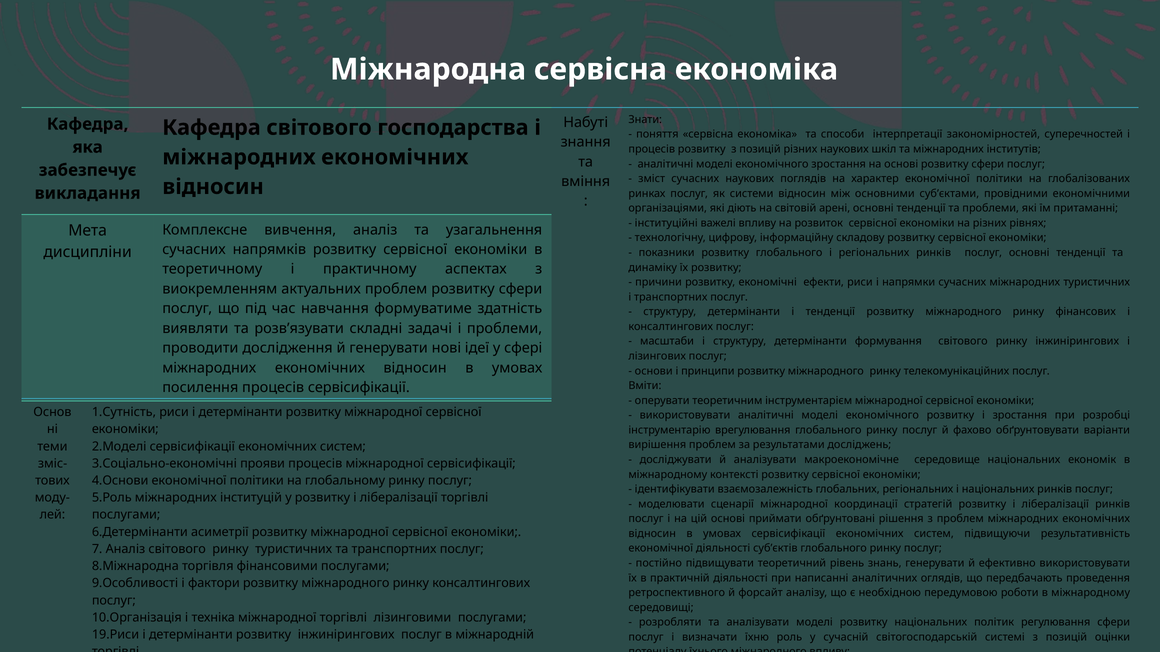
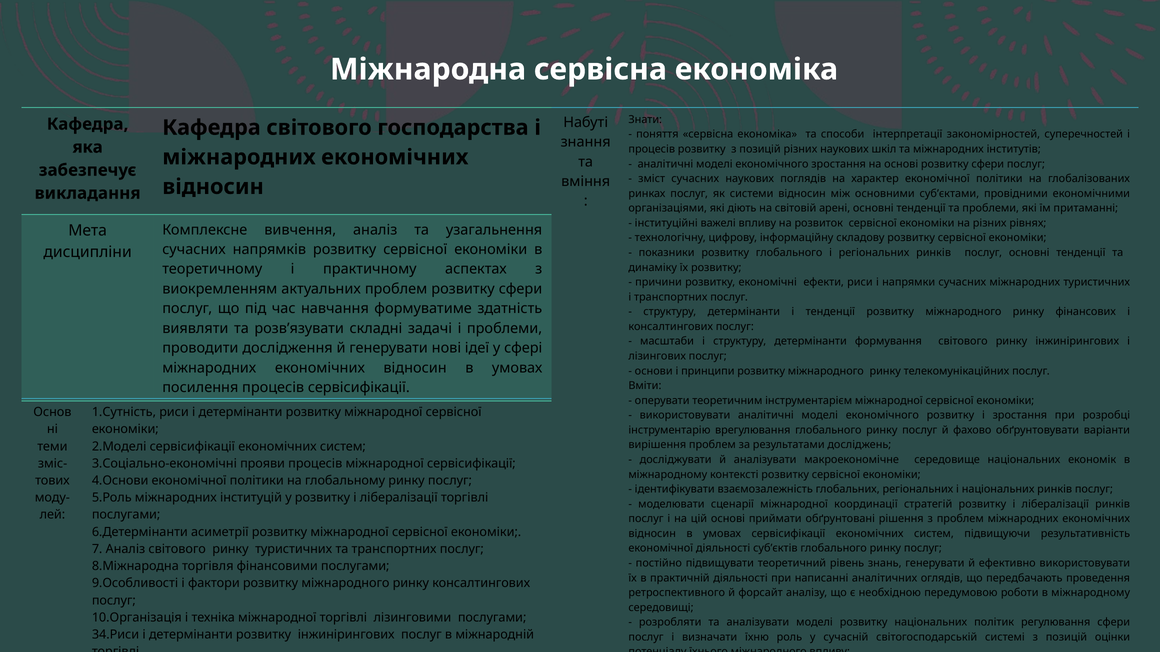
19.Риси: 19.Риси -> 34.Риси
